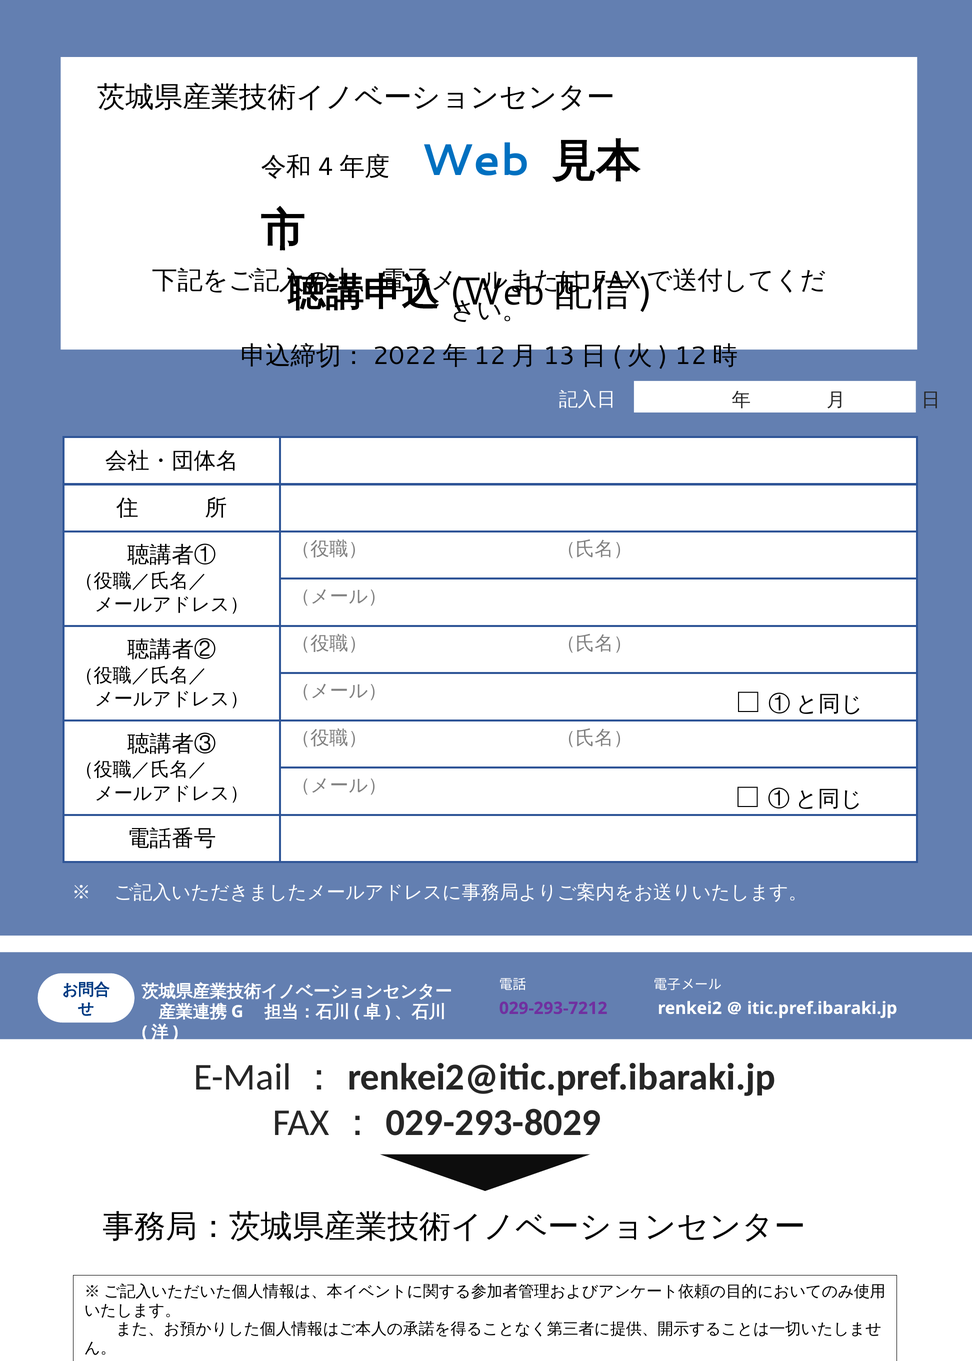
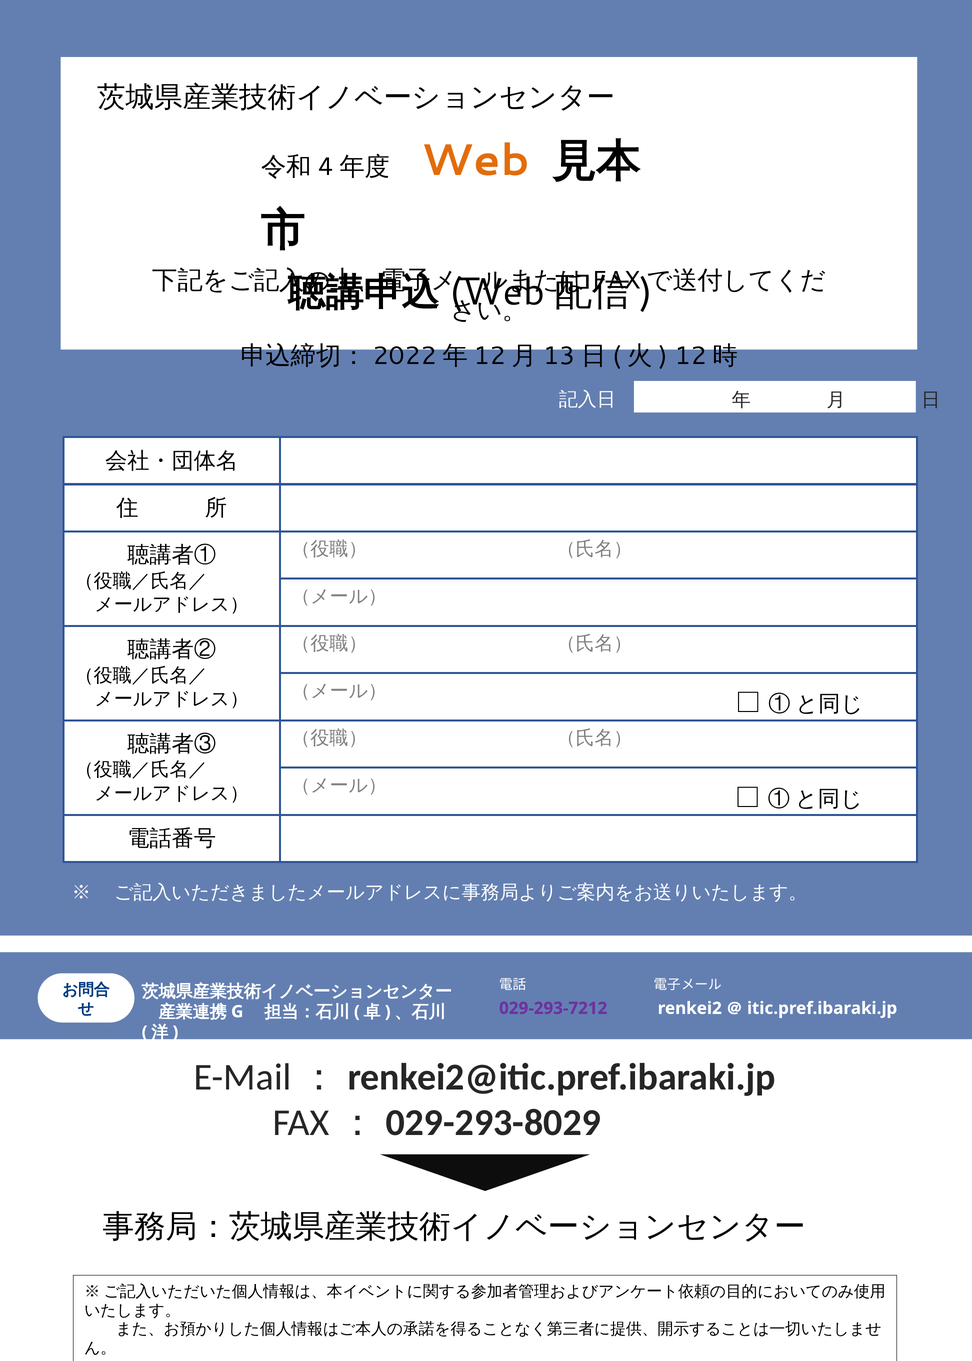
Web colour: blue -> orange
